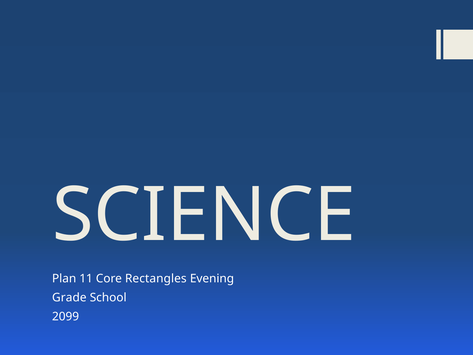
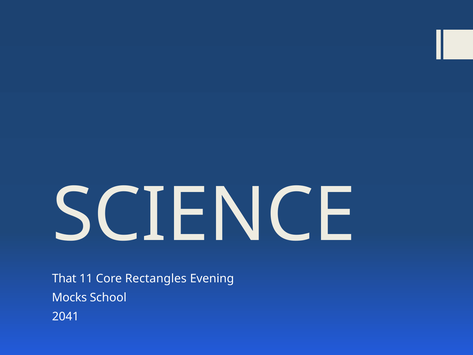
Plan: Plan -> That
Grade: Grade -> Mocks
2099: 2099 -> 2041
